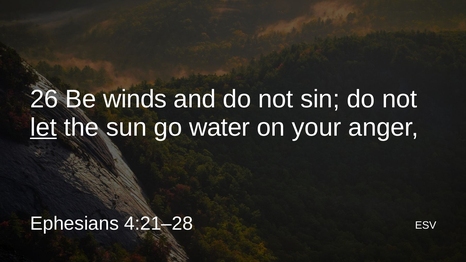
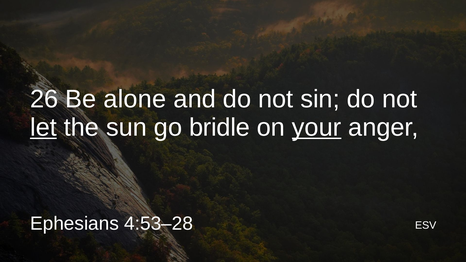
winds: winds -> alone
water: water -> bridle
your underline: none -> present
4:21–28: 4:21–28 -> 4:53–28
